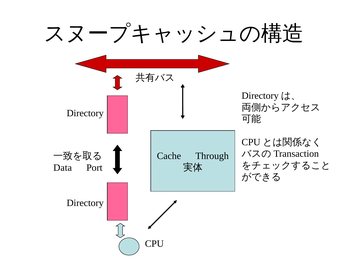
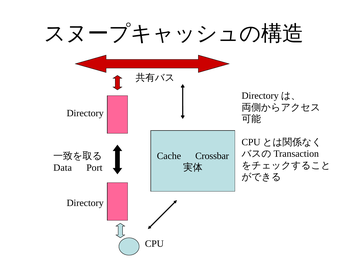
Through: Through -> Crossbar
